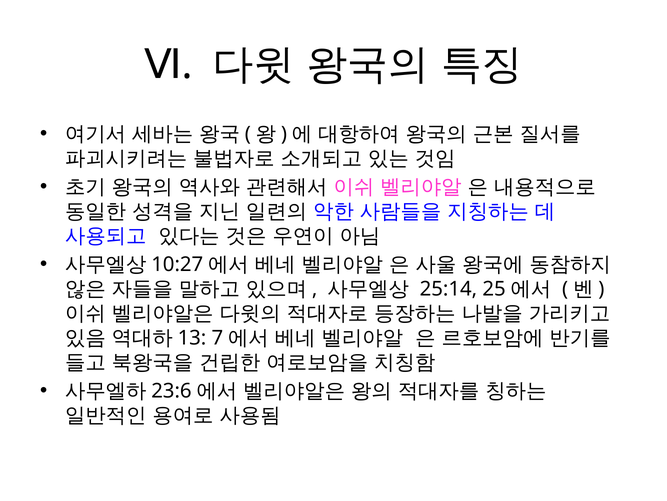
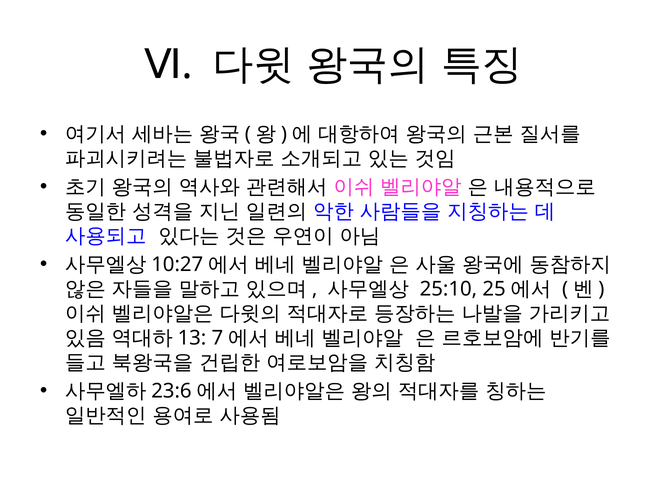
25:14: 25:14 -> 25:10
